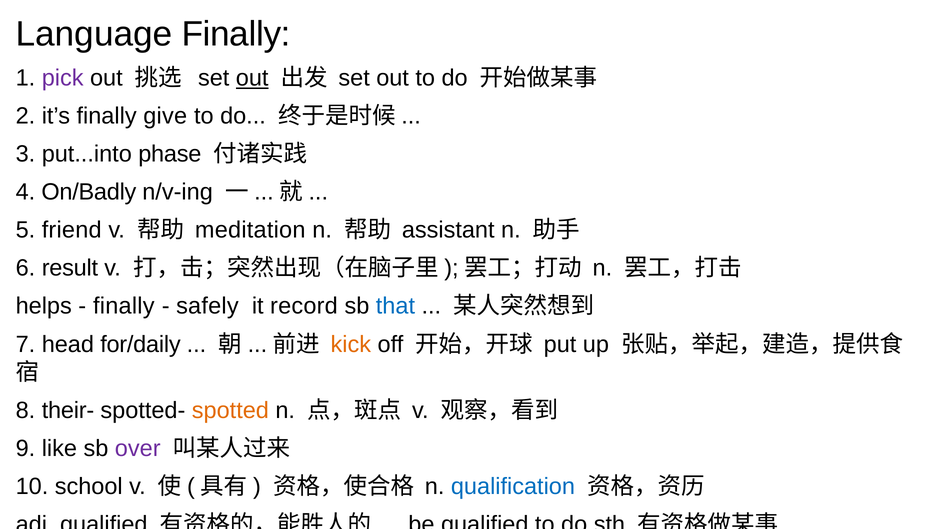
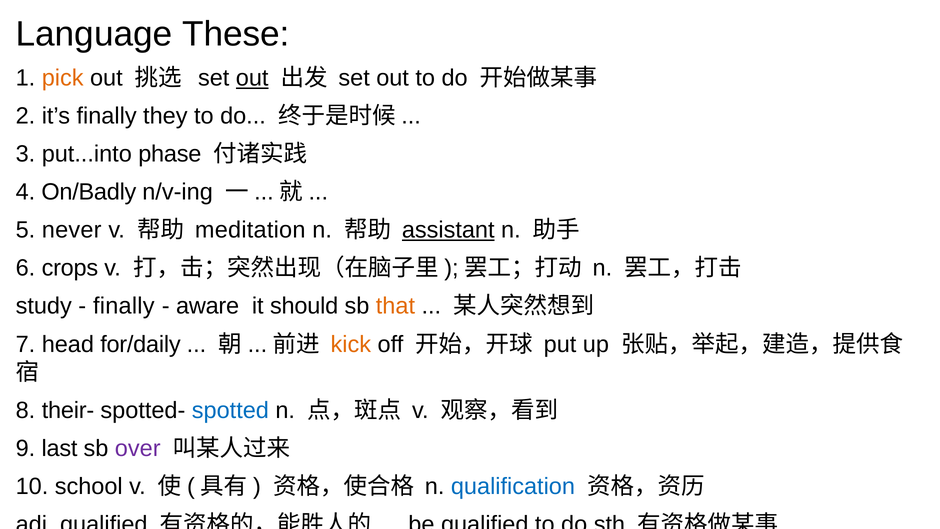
Language Finally: Finally -> These
pick colour: purple -> orange
give: give -> they
friend: friend -> never
assistant underline: none -> present
result: result -> crops
helps: helps -> study
safely: safely -> aware
record: record -> should
that colour: blue -> orange
spotted colour: orange -> blue
like: like -> last
